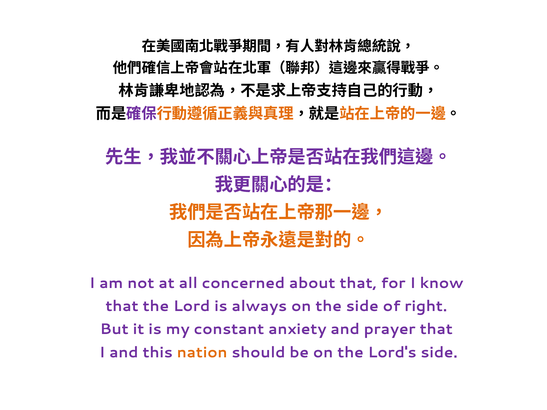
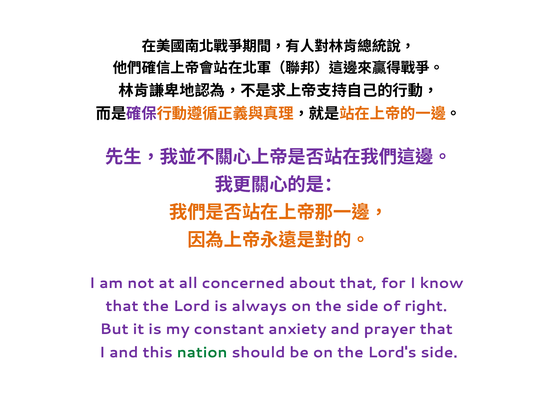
nation colour: orange -> green
